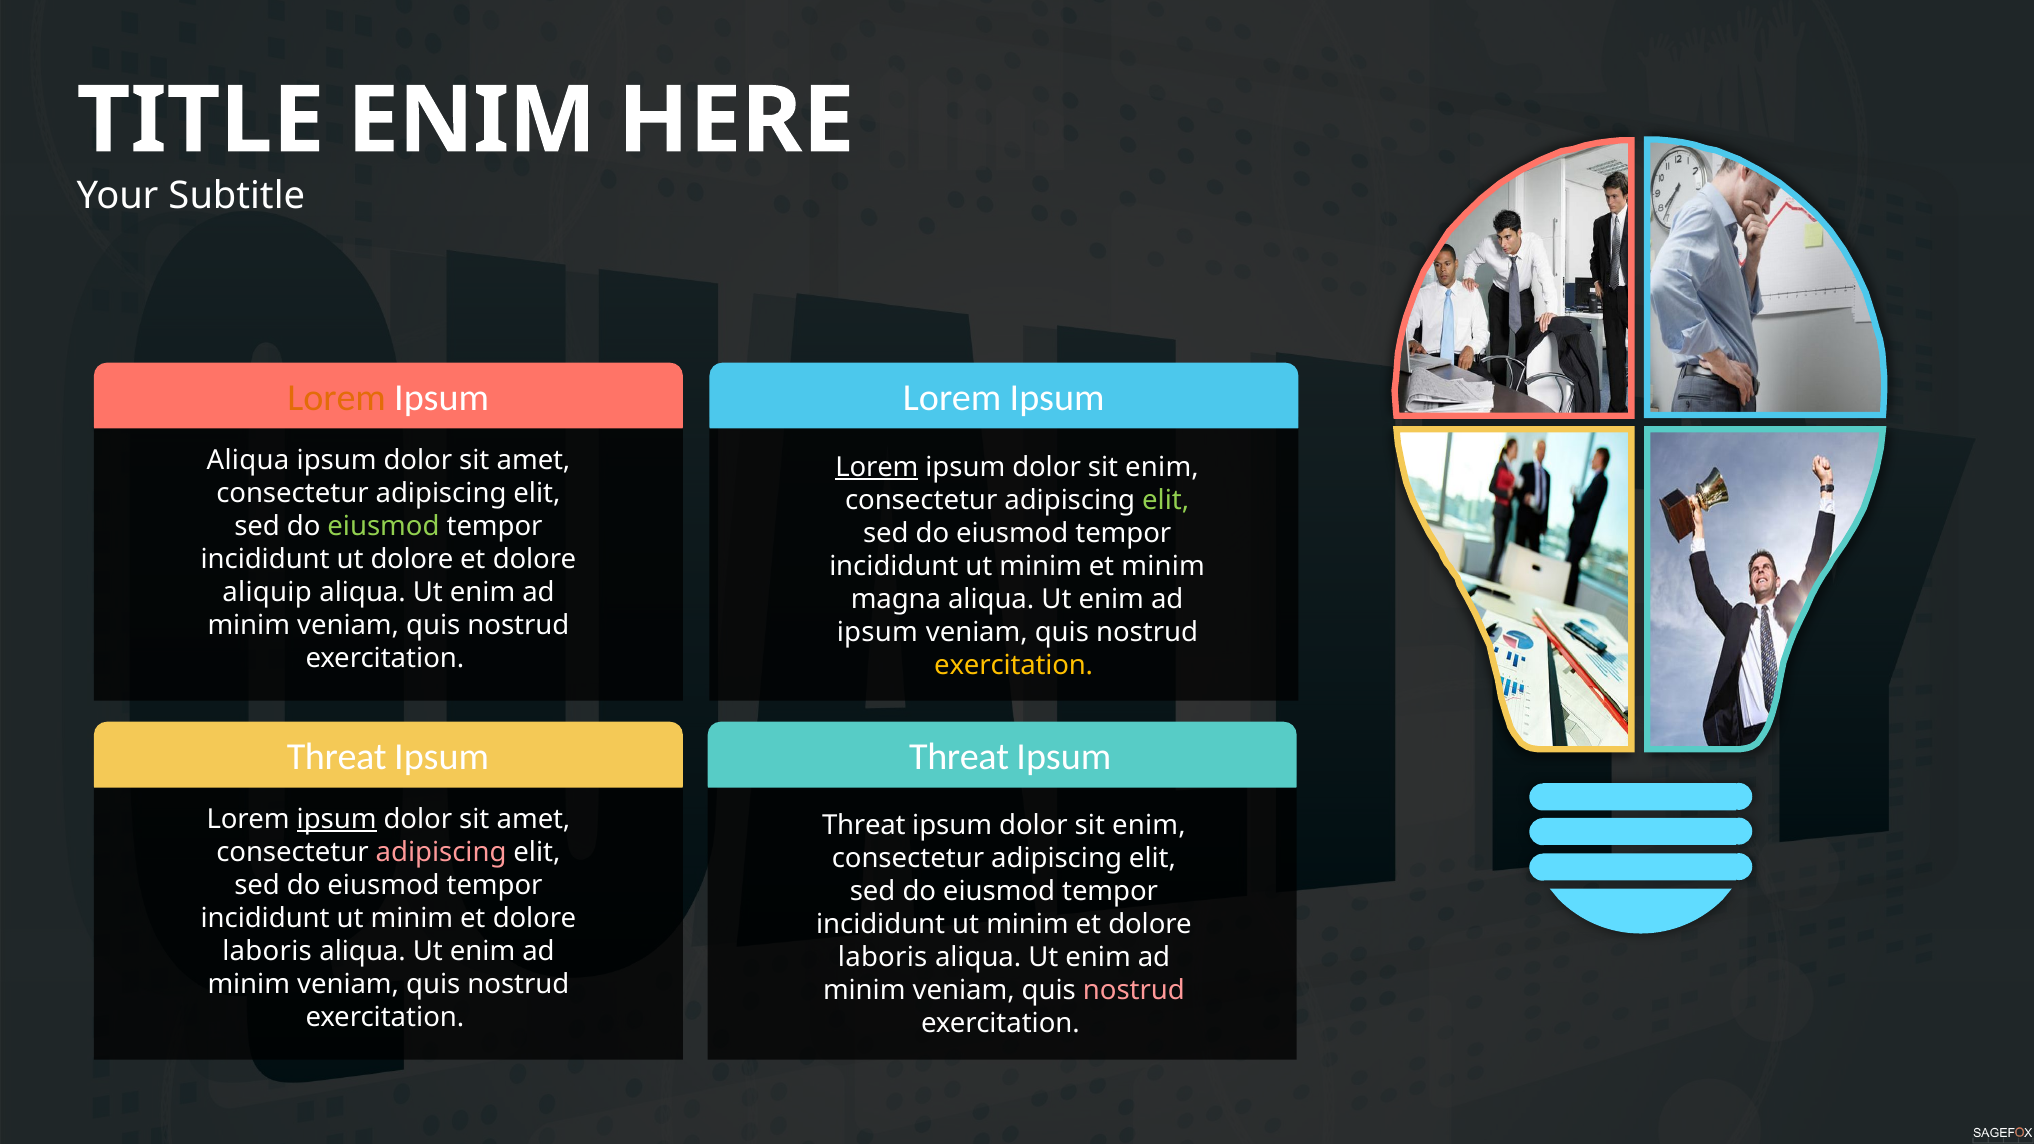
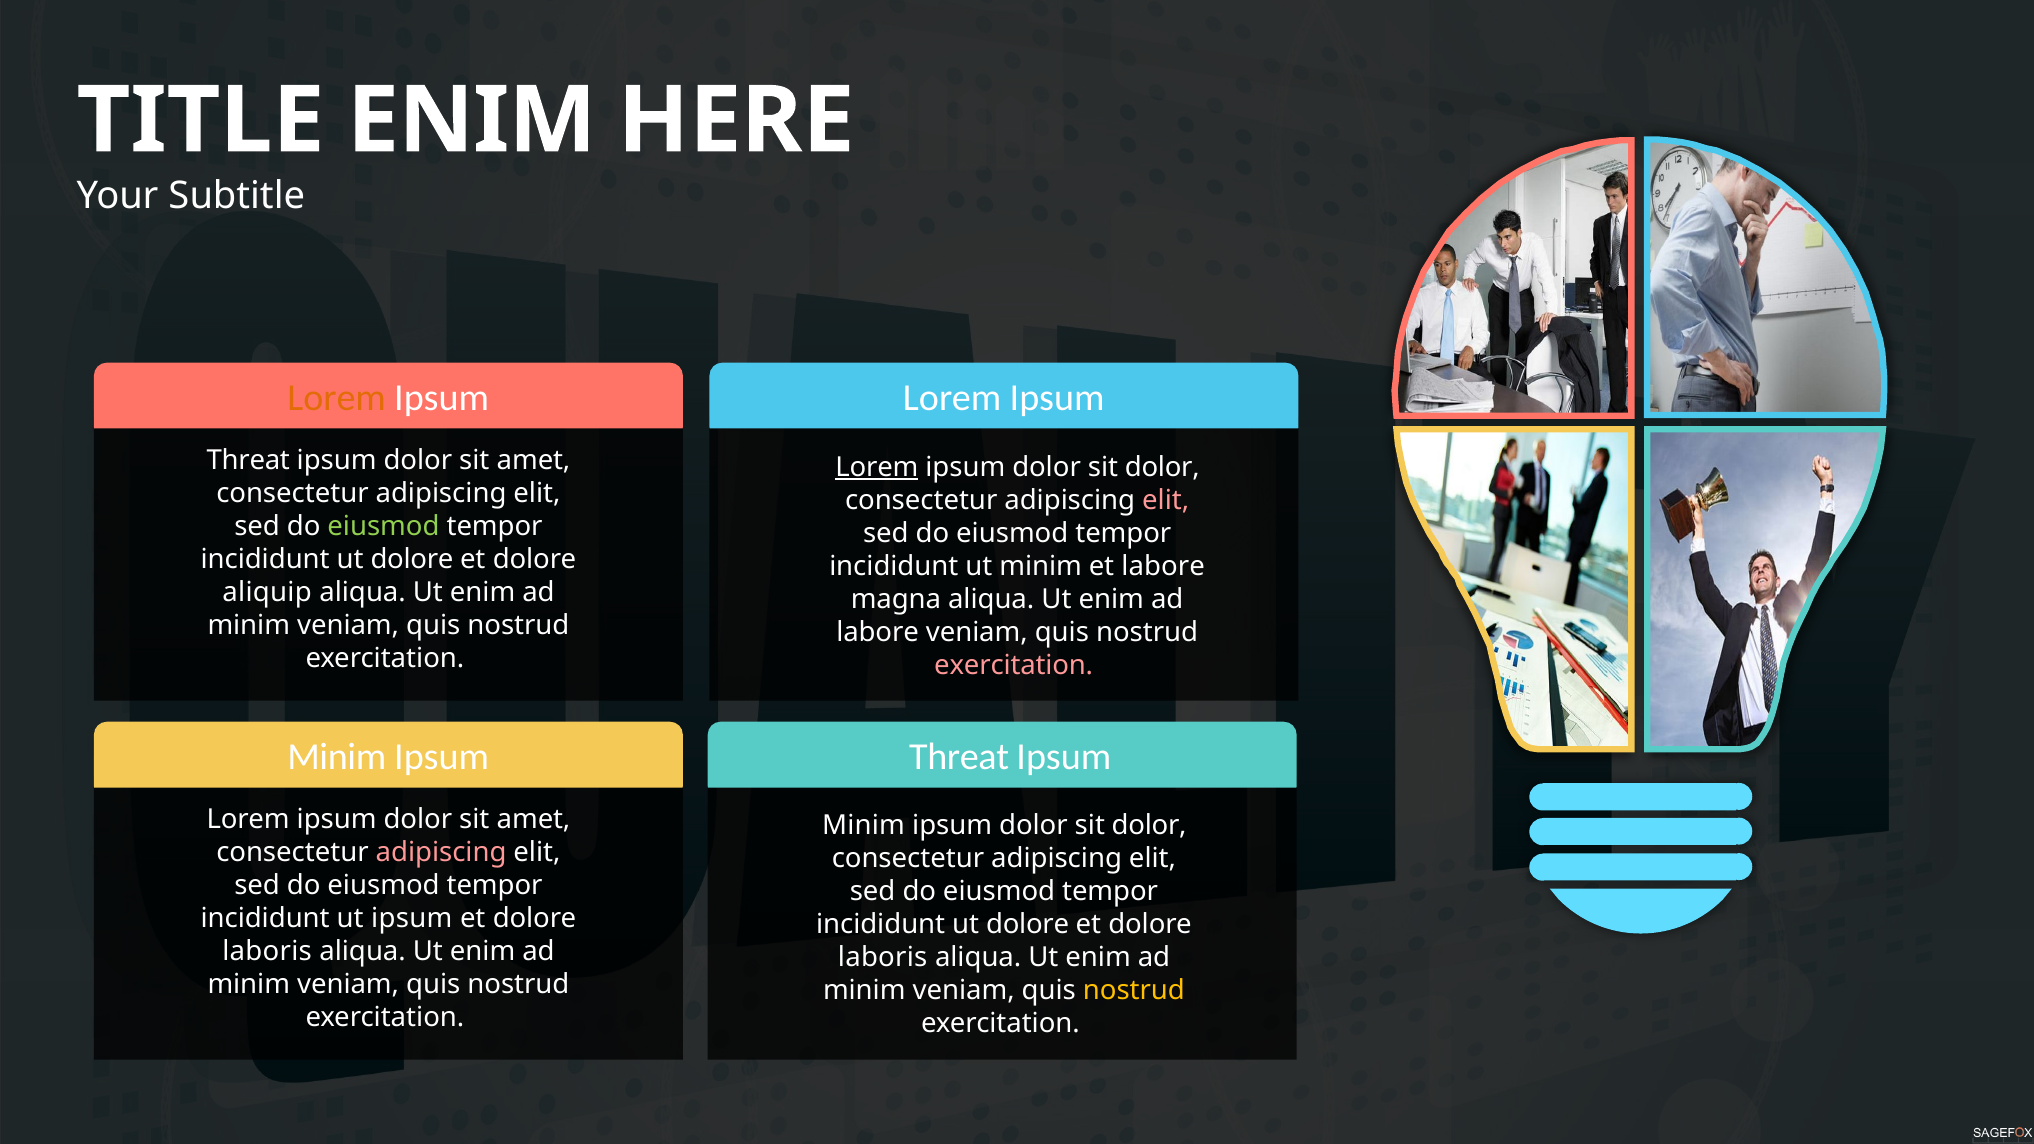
Aliqua at (248, 460): Aliqua -> Threat
enim at (1162, 467): enim -> dolor
elit at (1166, 500) colour: light green -> pink
et minim: minim -> labore
ipsum at (877, 633): ipsum -> labore
exercitation at (1014, 666) colour: yellow -> pink
Threat at (337, 757): Threat -> Minim
ipsum at (337, 819) underline: present -> none
Threat at (864, 825): Threat -> Minim
enim at (1149, 825): enim -> dolor
minim at (412, 919): minim -> ipsum
minim at (1027, 925): minim -> dolore
nostrud at (1134, 991) colour: pink -> yellow
